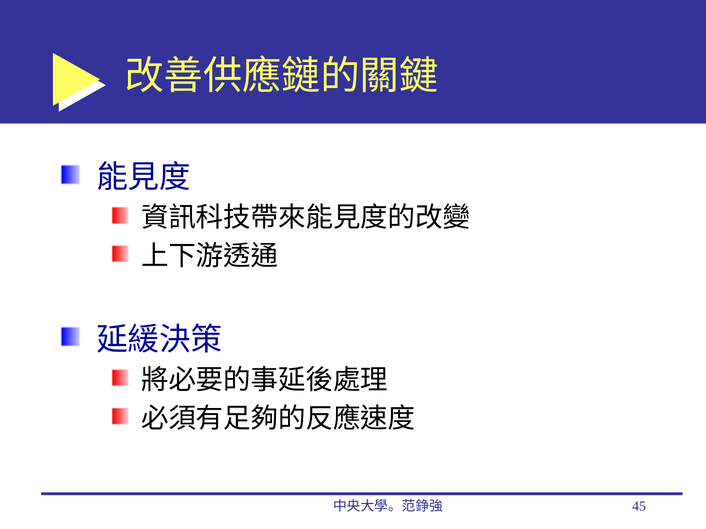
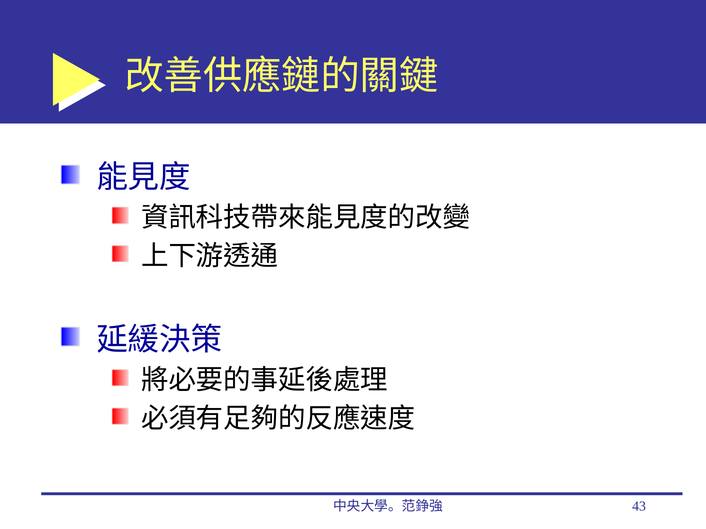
45: 45 -> 43
